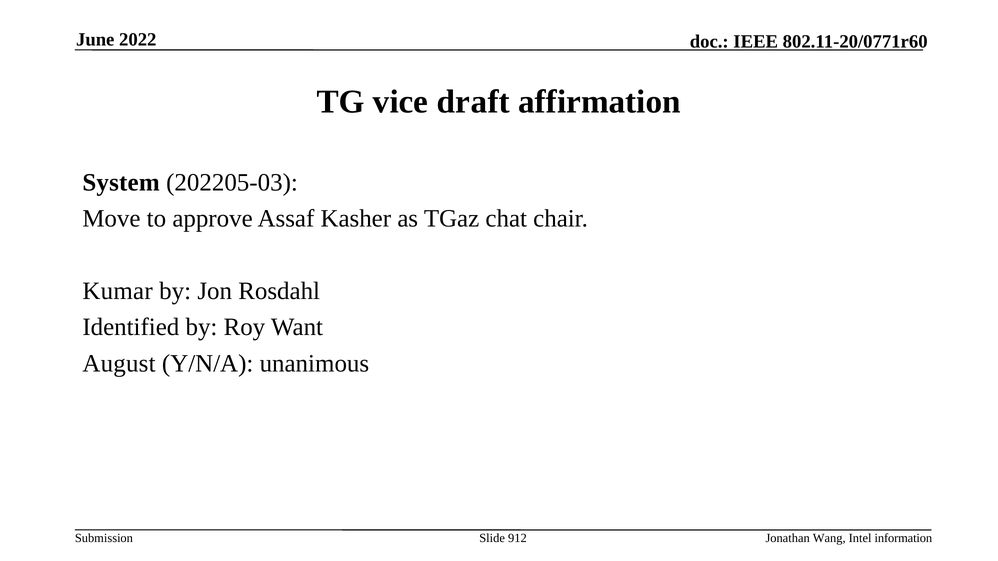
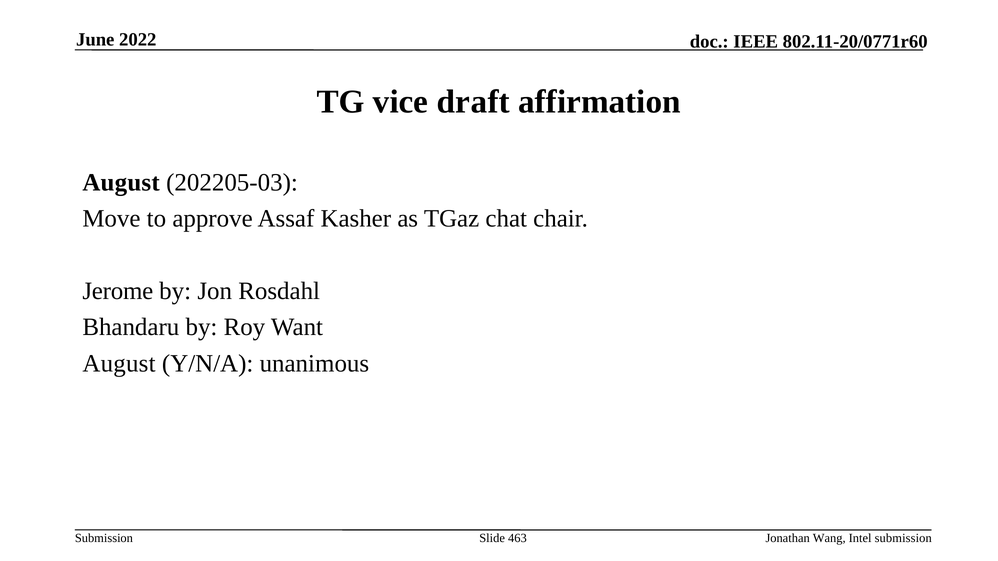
System at (121, 183): System -> August
Kumar: Kumar -> Jerome
Identified: Identified -> Bhandaru
912: 912 -> 463
Intel information: information -> submission
